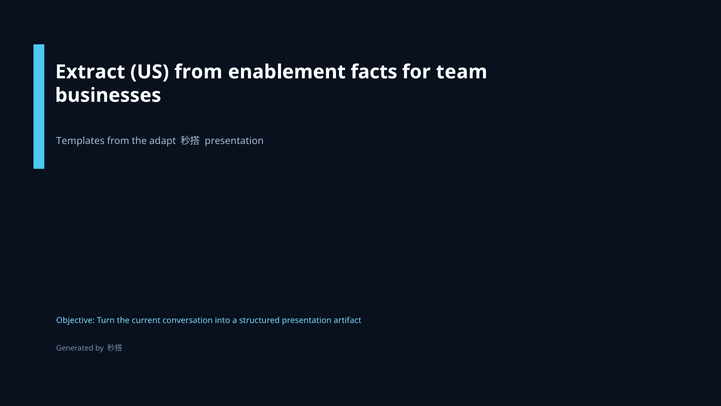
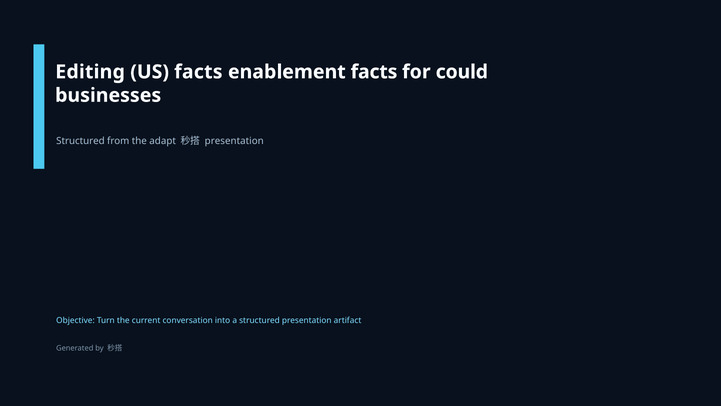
Extract: Extract -> Editing
US from: from -> facts
team: team -> could
Templates at (80, 141): Templates -> Structured
